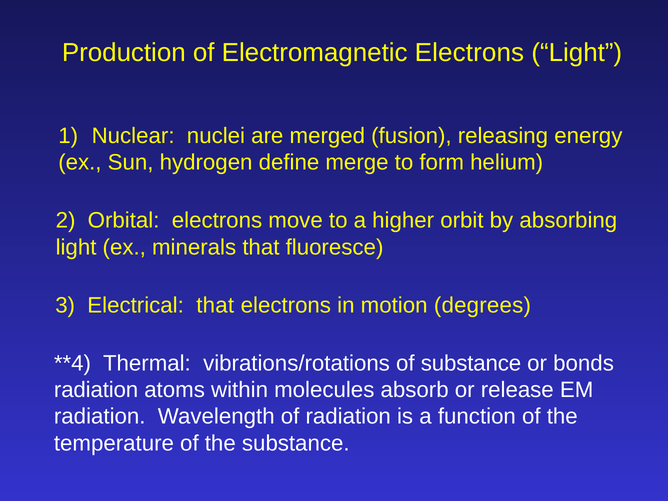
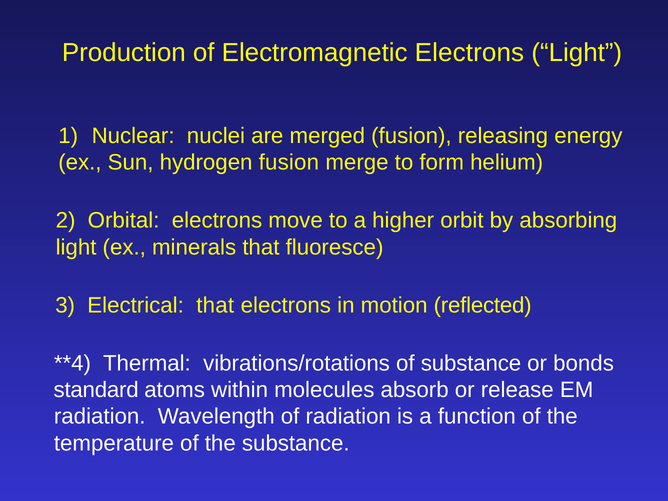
hydrogen define: define -> fusion
degrees: degrees -> reflected
radiation at (96, 390): radiation -> standard
